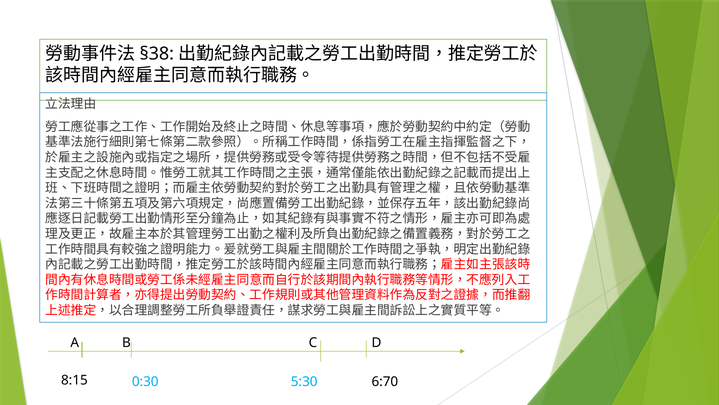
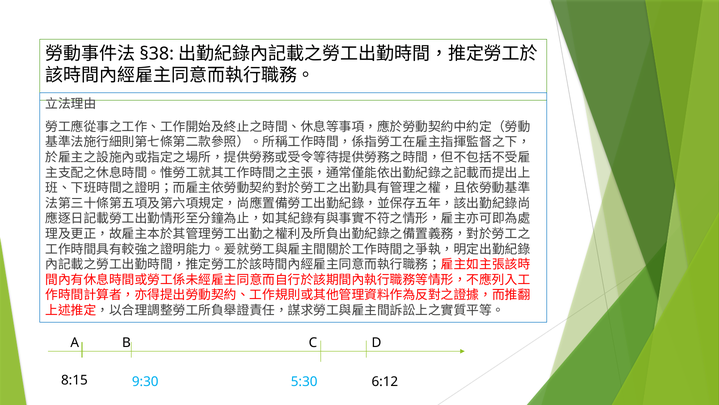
0:30: 0:30 -> 9:30
6:70: 6:70 -> 6:12
